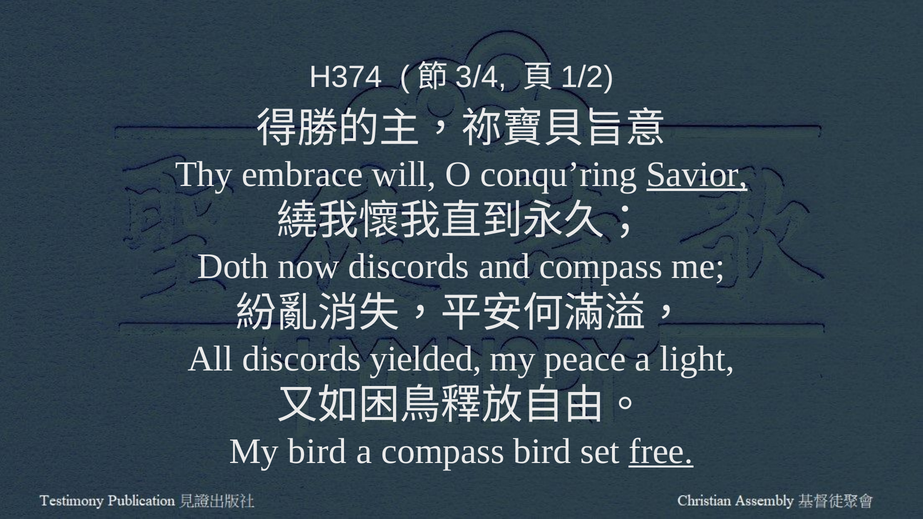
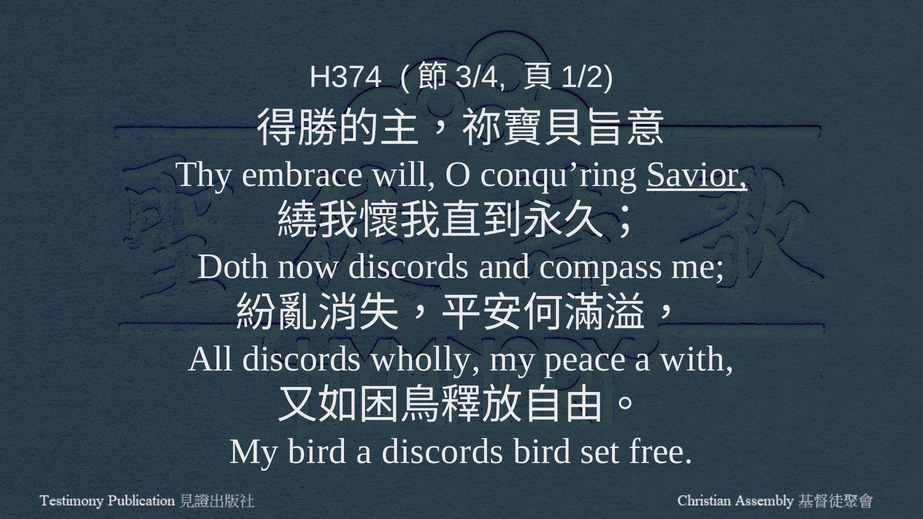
yielded: yielded -> wholly
light: light -> with
a compass: compass -> discords
free underline: present -> none
